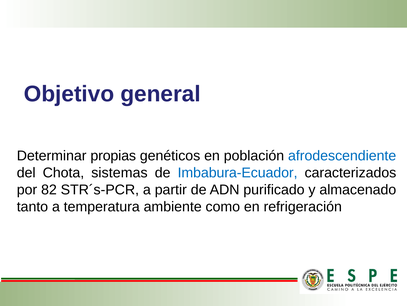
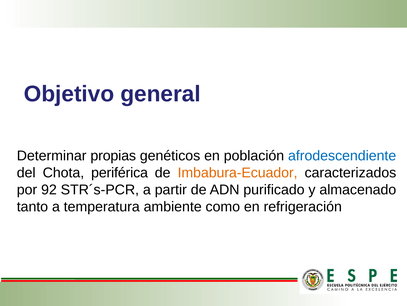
sistemas: sistemas -> periférica
Imbabura-Ecuador colour: blue -> orange
82: 82 -> 92
